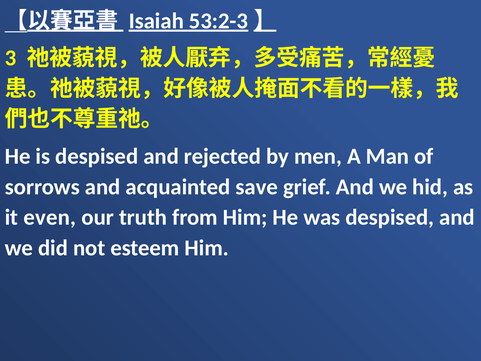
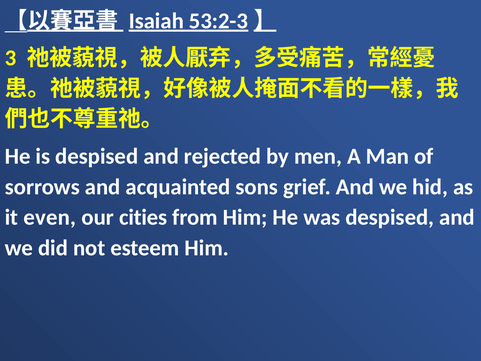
save: save -> sons
truth: truth -> cities
